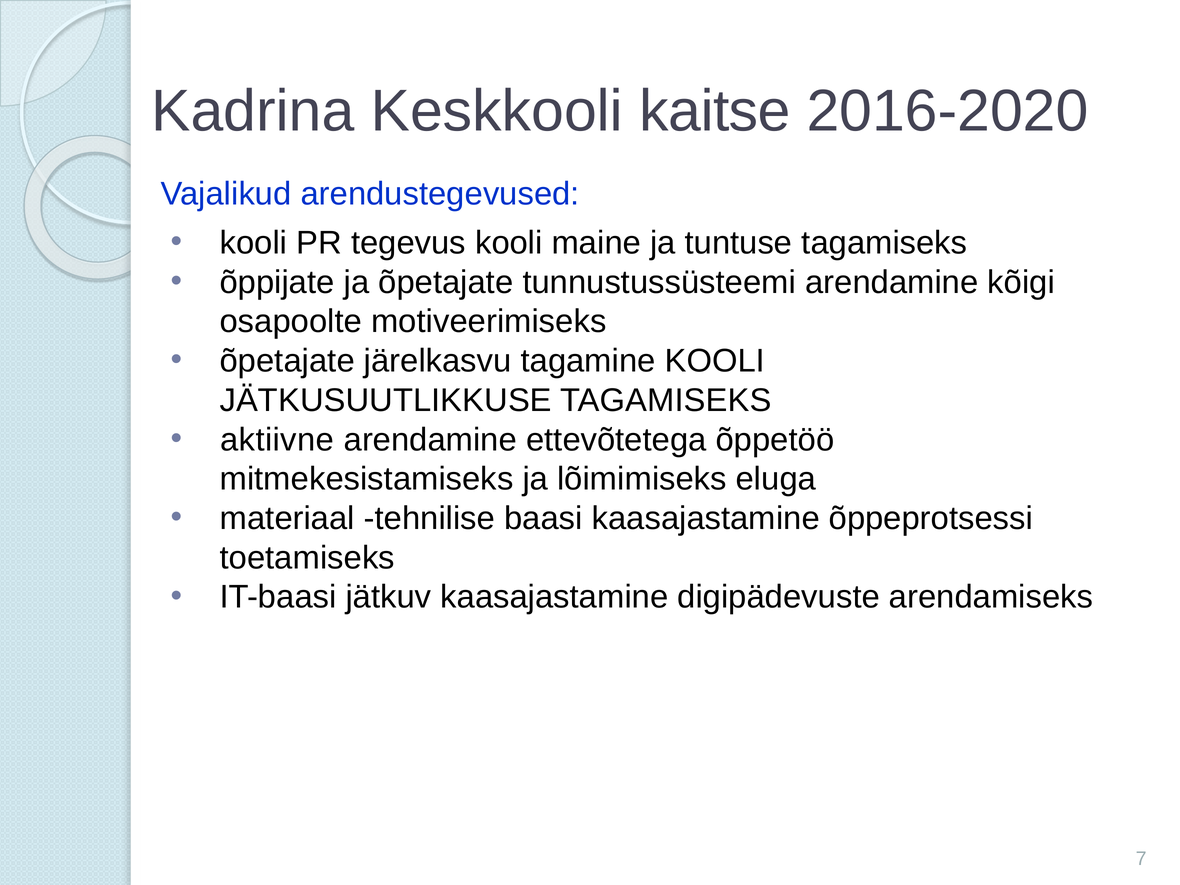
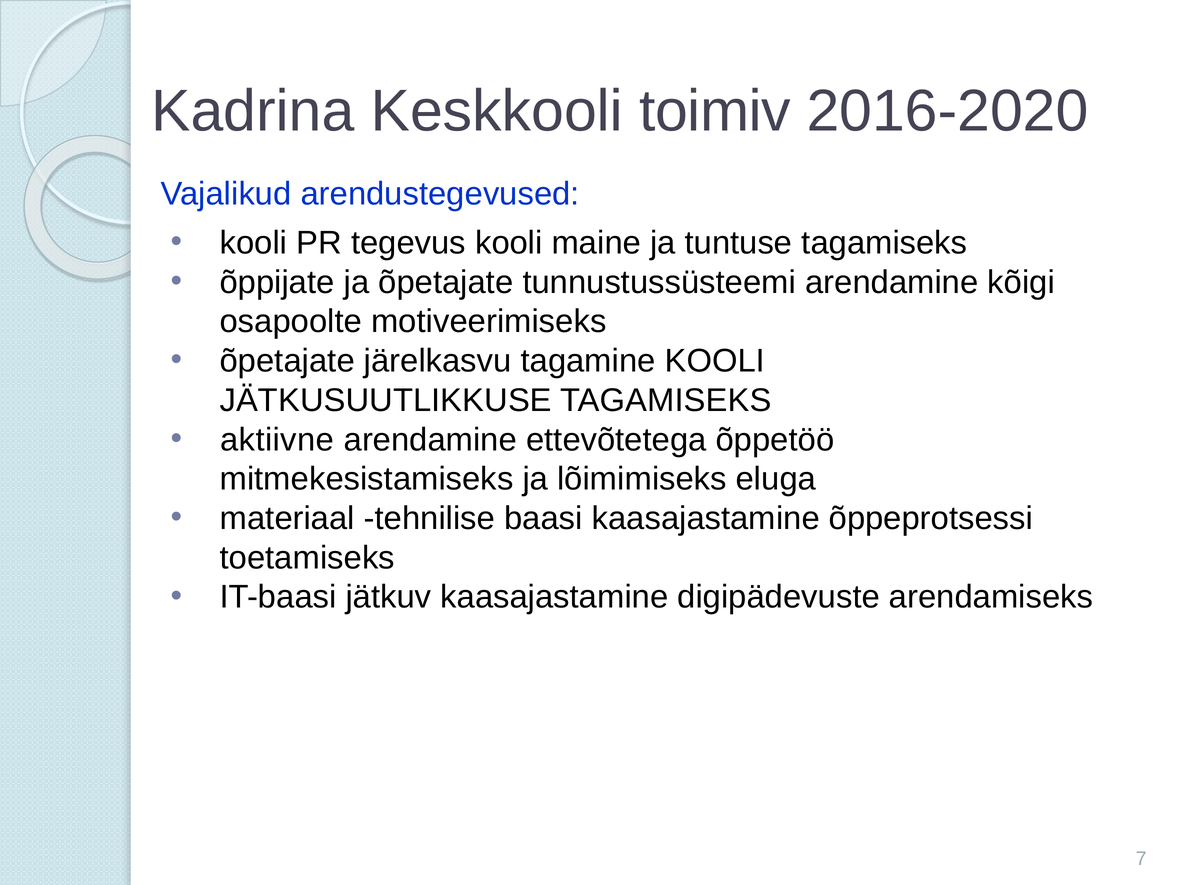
kaitse: kaitse -> toimiv
